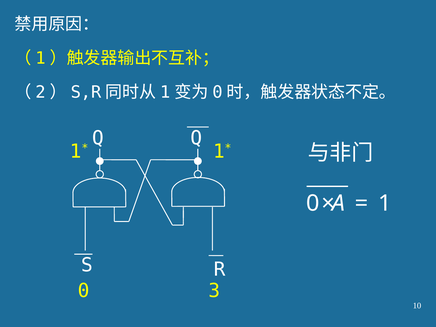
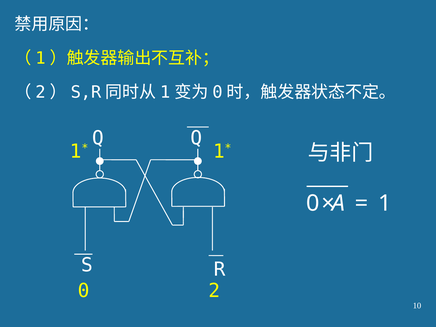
3: 3 -> 2
